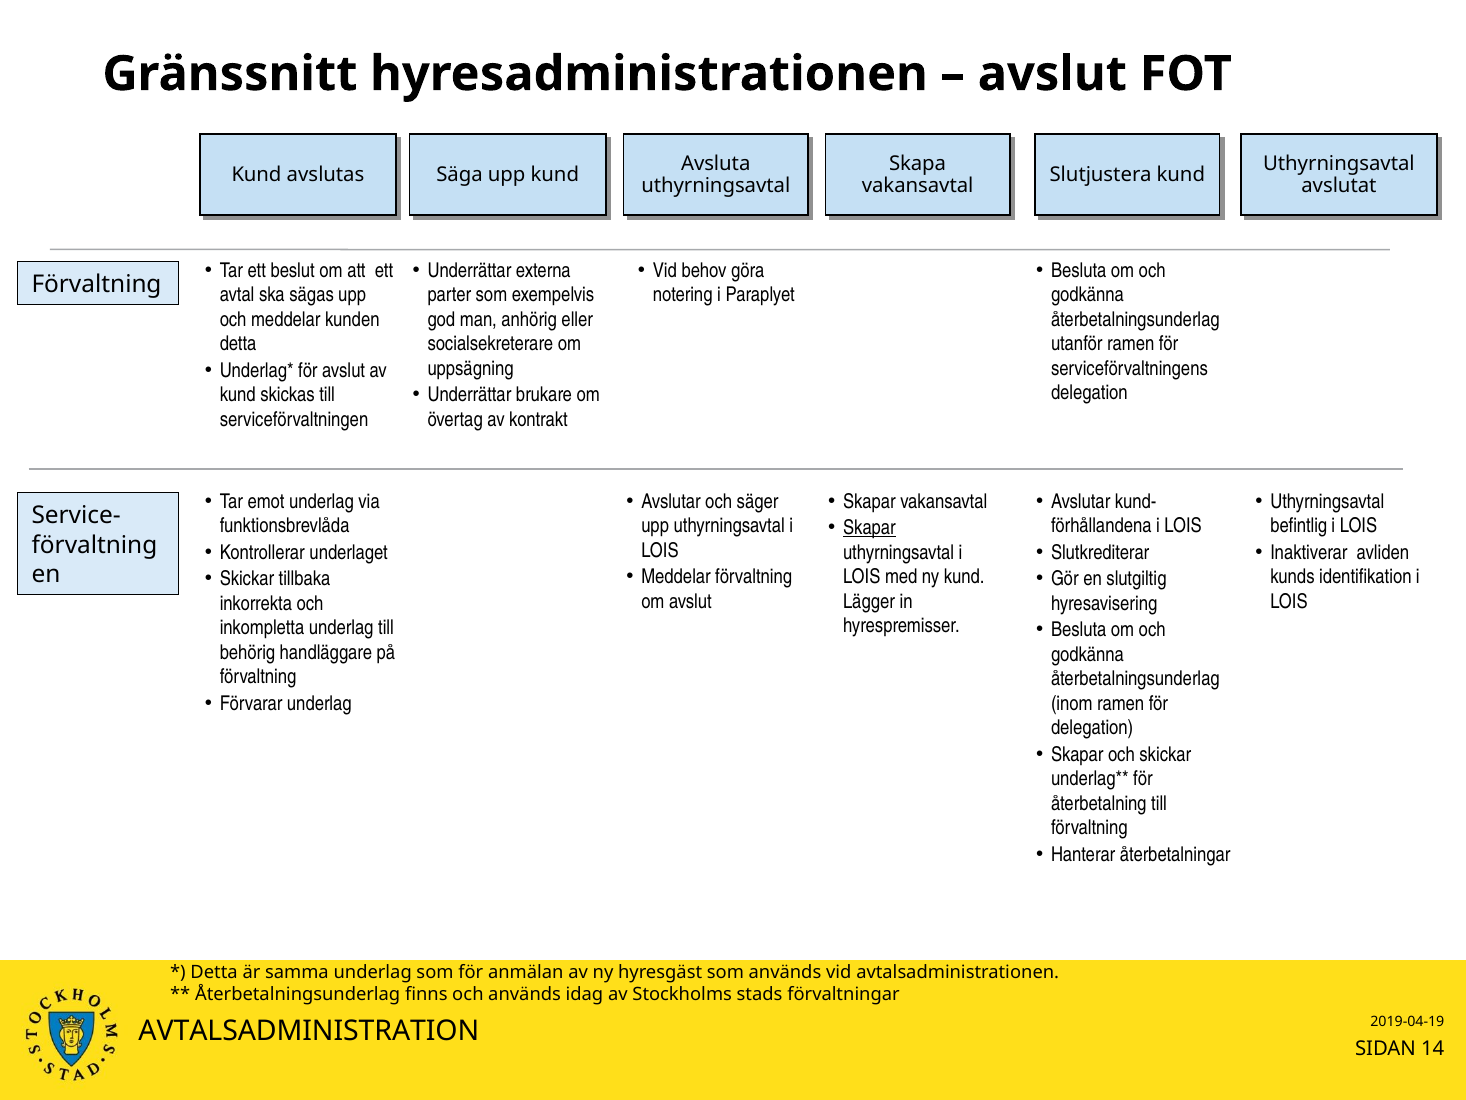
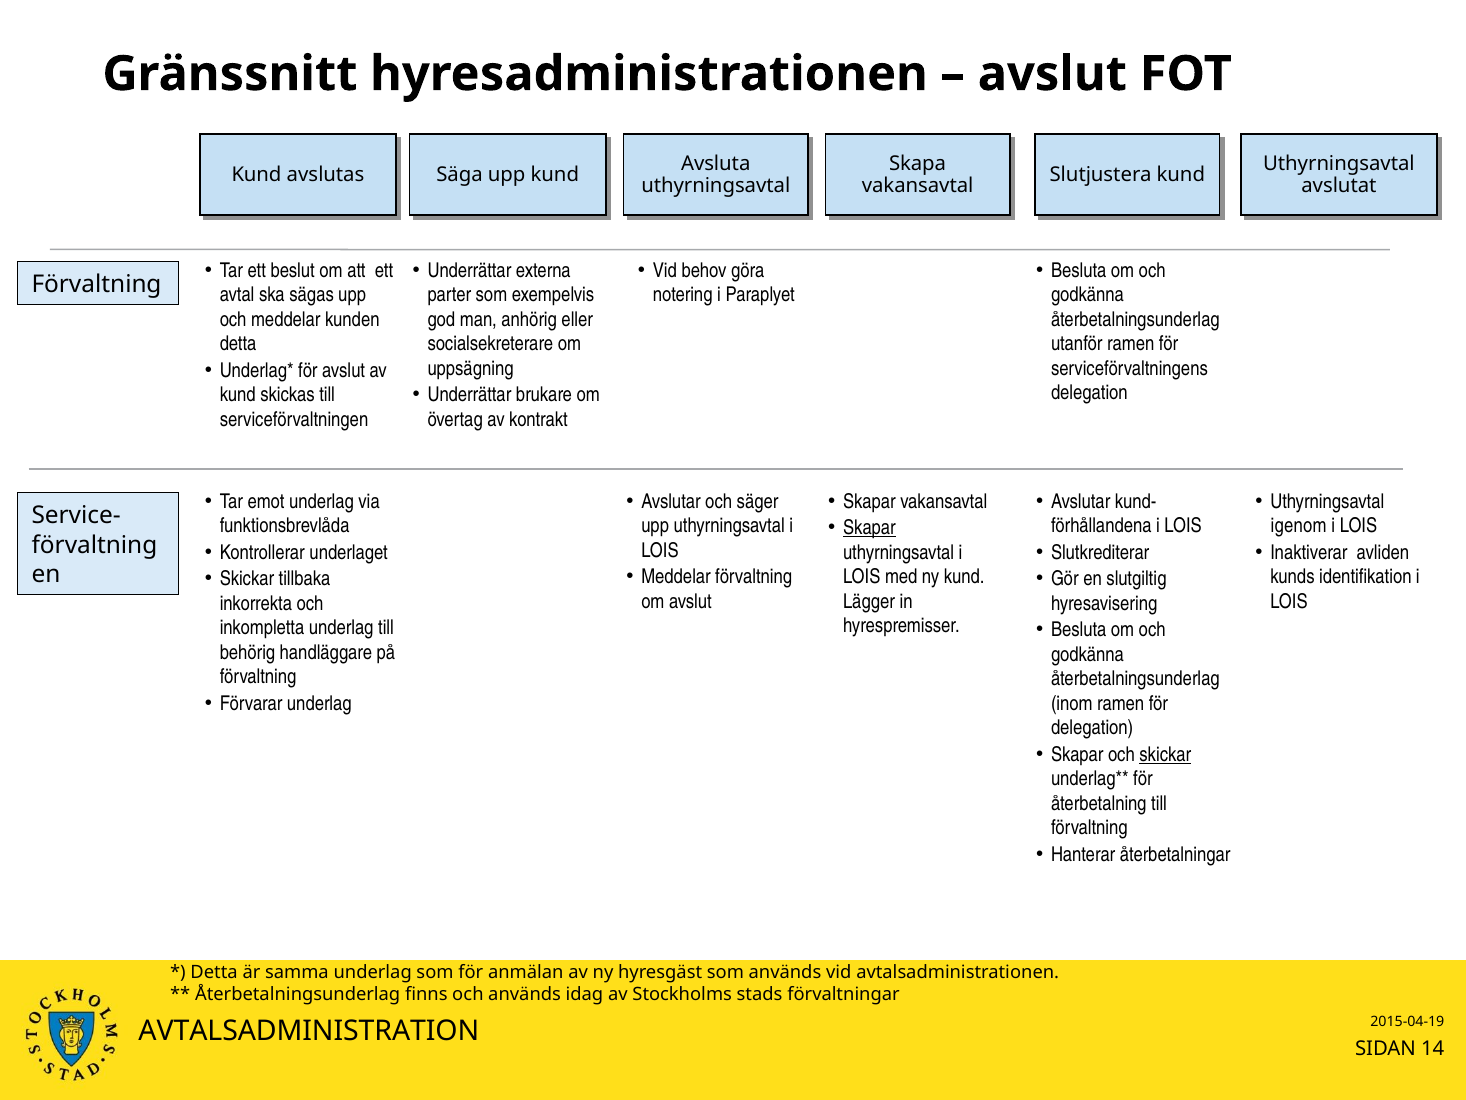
befintlig: befintlig -> igenom
skickar at (1165, 754) underline: none -> present
2019-04-19: 2019-04-19 -> 2015-04-19
